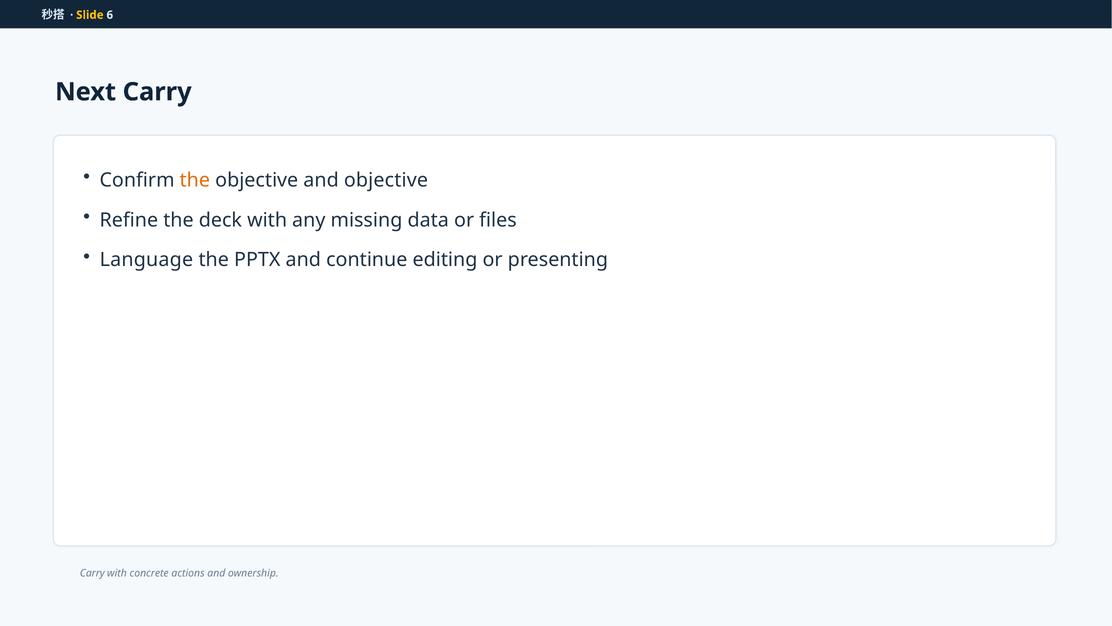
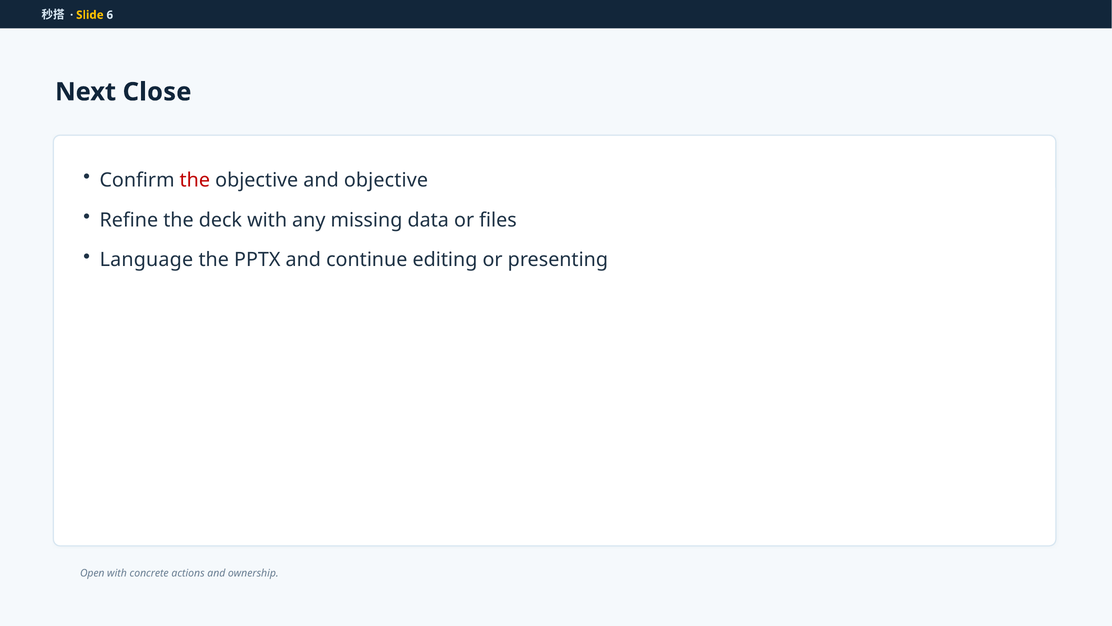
Next Carry: Carry -> Close
the at (195, 180) colour: orange -> red
Carry at (92, 573): Carry -> Open
